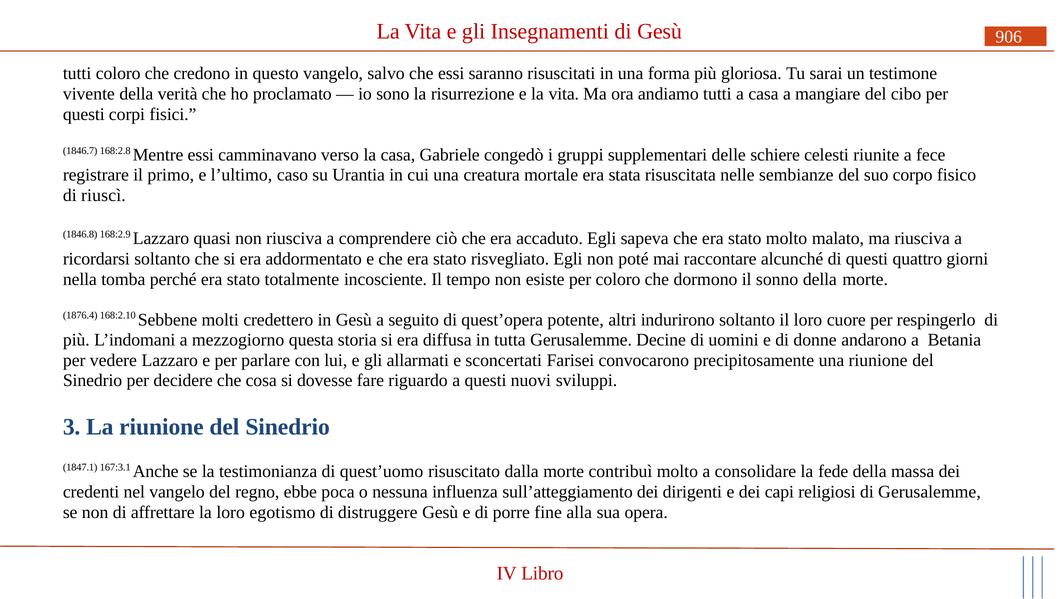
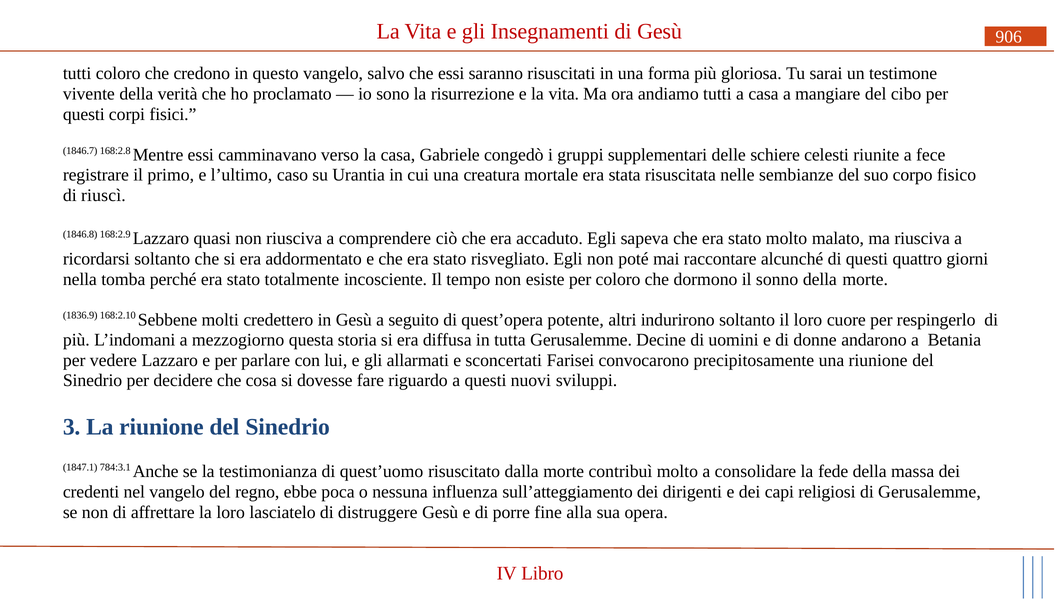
1876.4: 1876.4 -> 1836.9
167:3.1: 167:3.1 -> 784:3.1
egotismo: egotismo -> lasciatelo
